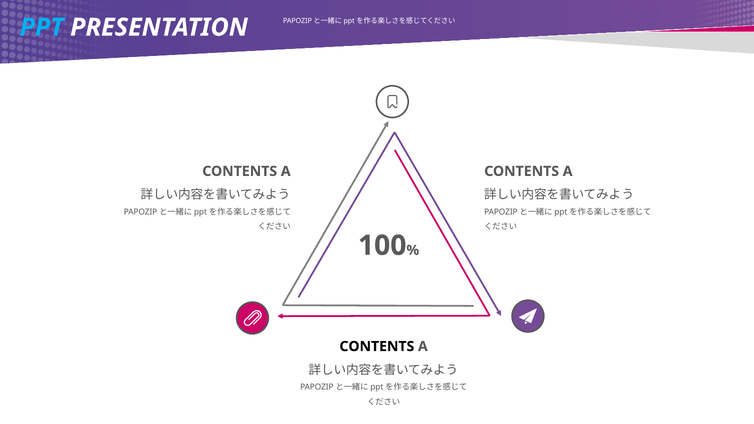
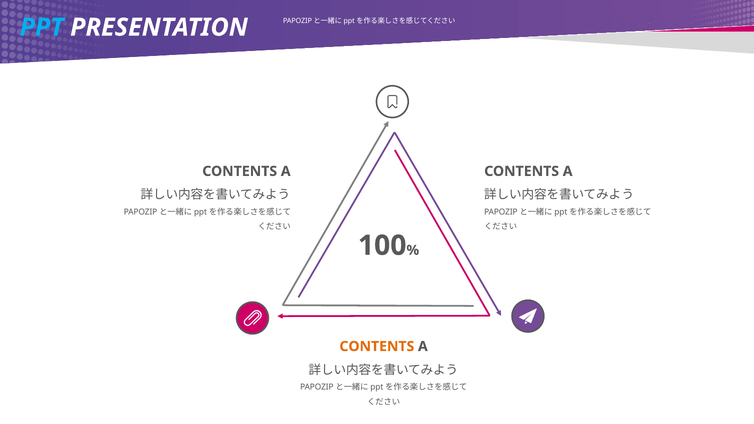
CONTENTS at (377, 347) colour: black -> orange
